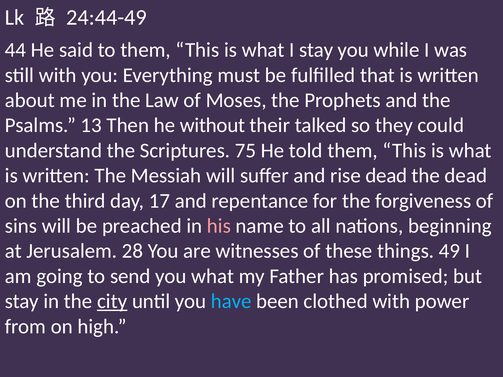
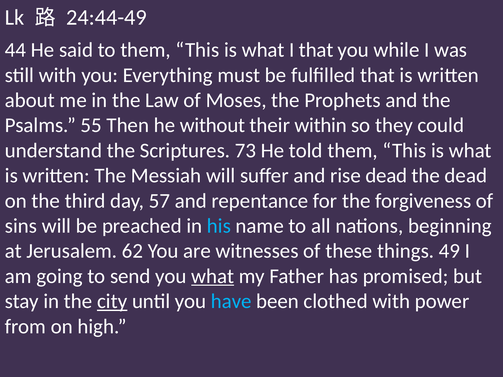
I stay: stay -> that
13: 13 -> 55
talked: talked -> within
75: 75 -> 73
17: 17 -> 57
his colour: pink -> light blue
28: 28 -> 62
what at (213, 276) underline: none -> present
